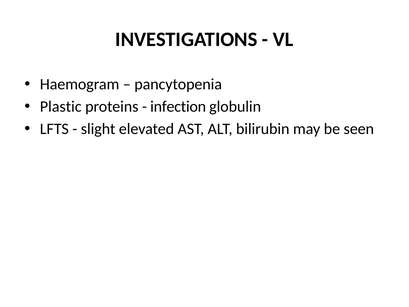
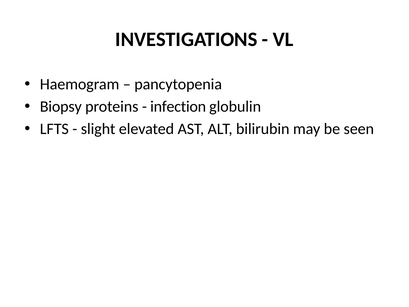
Plastic: Plastic -> Biopsy
